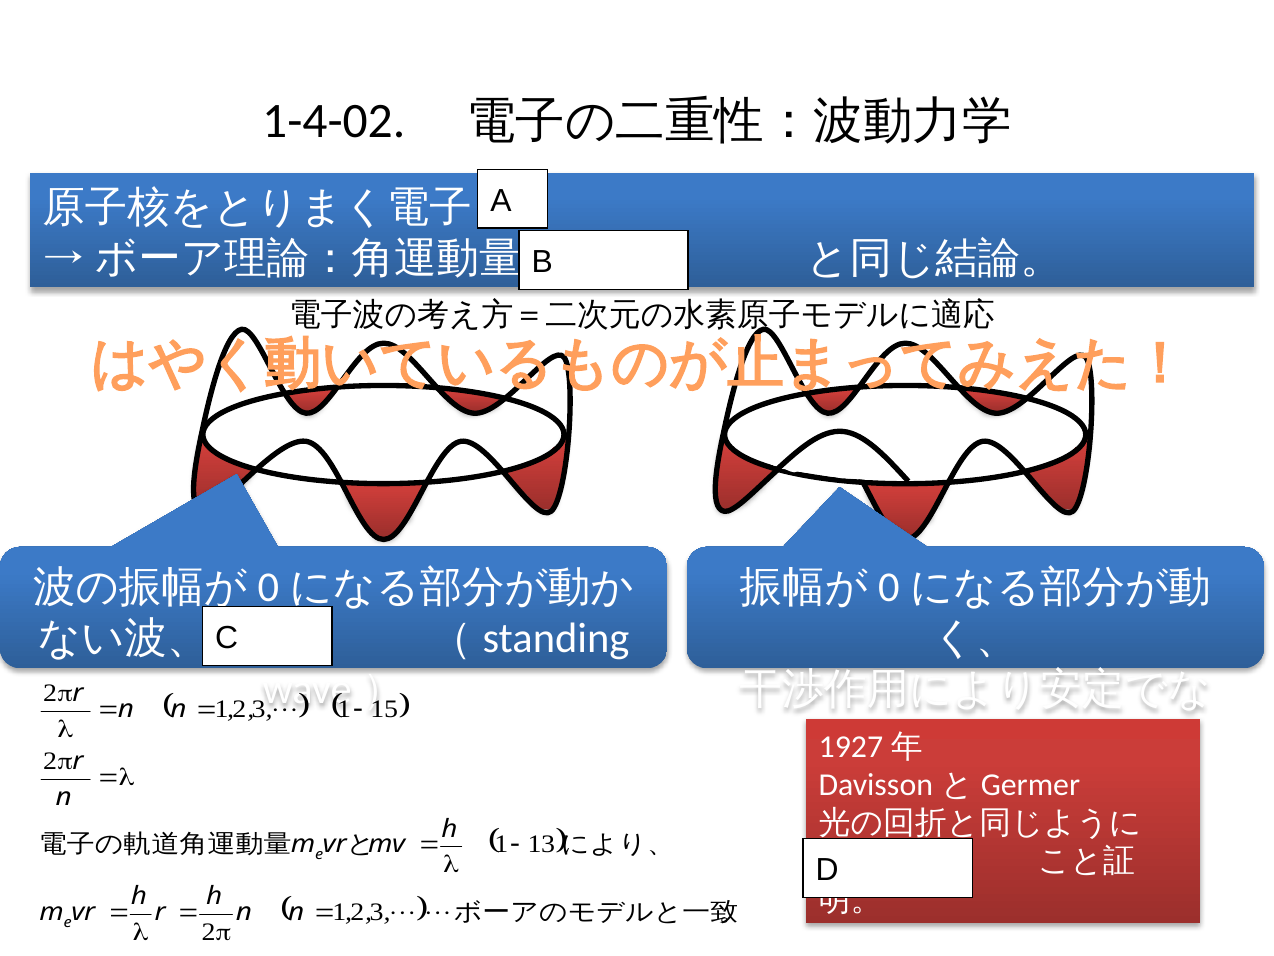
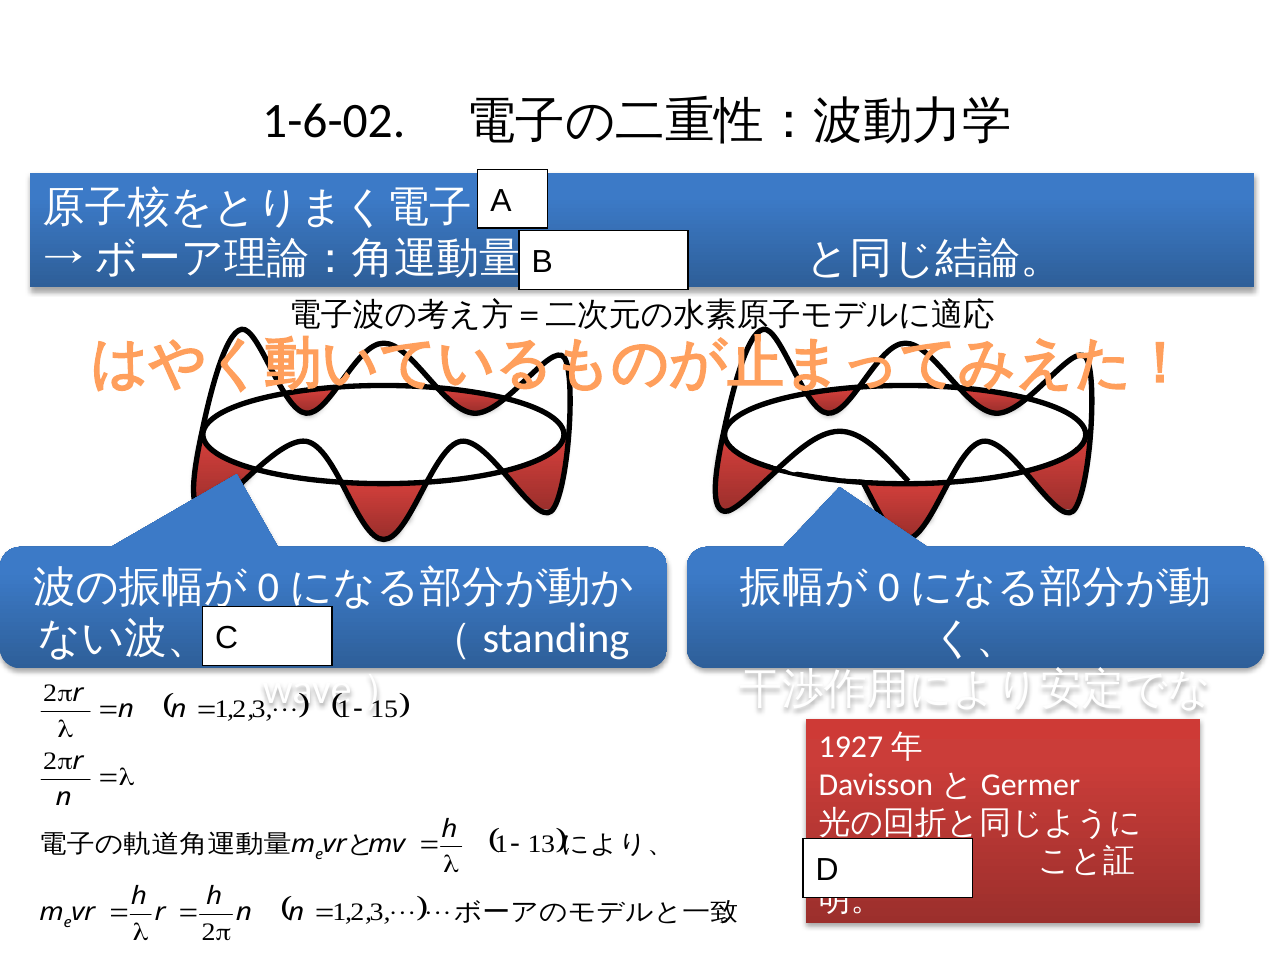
1-4-02: 1-4-02 -> 1-6-02
